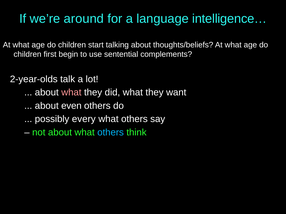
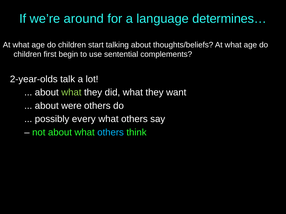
intelligence…: intelligence… -> determines…
what at (71, 93) colour: pink -> light green
even: even -> were
